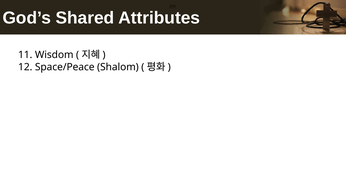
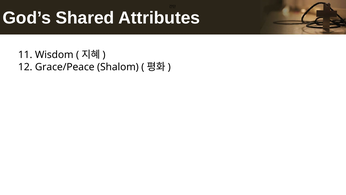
Space/Peace: Space/Peace -> Grace/Peace
